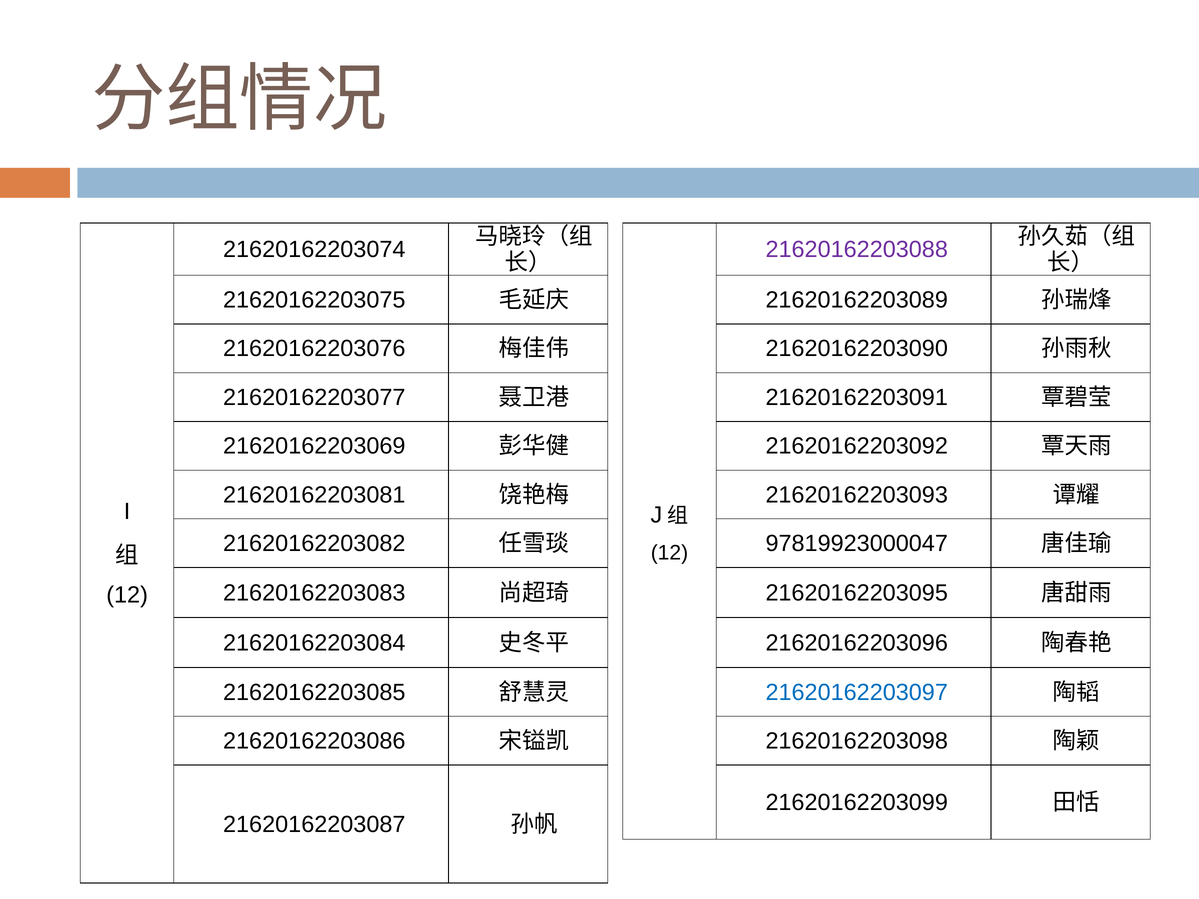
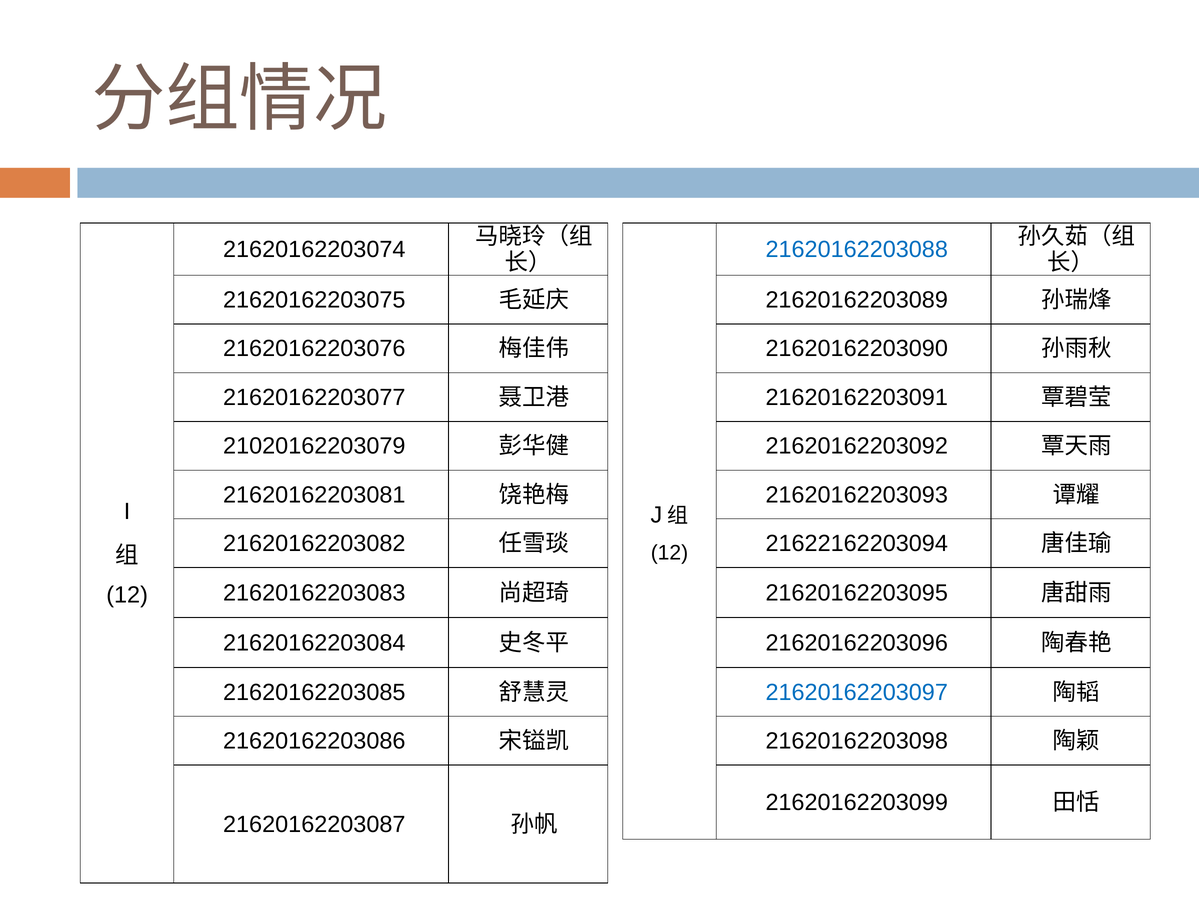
21620162203088 colour: purple -> blue
21620162203069: 21620162203069 -> 21020162203079
97819923000047: 97819923000047 -> 21622162203094
